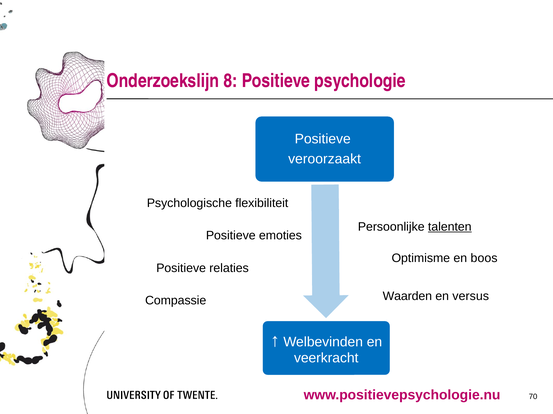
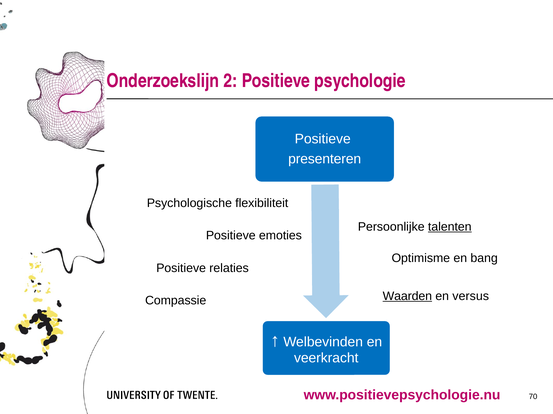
8: 8 -> 2
veroorzaakt: veroorzaakt -> presenteren
boos: boos -> bang
Waarden underline: none -> present
